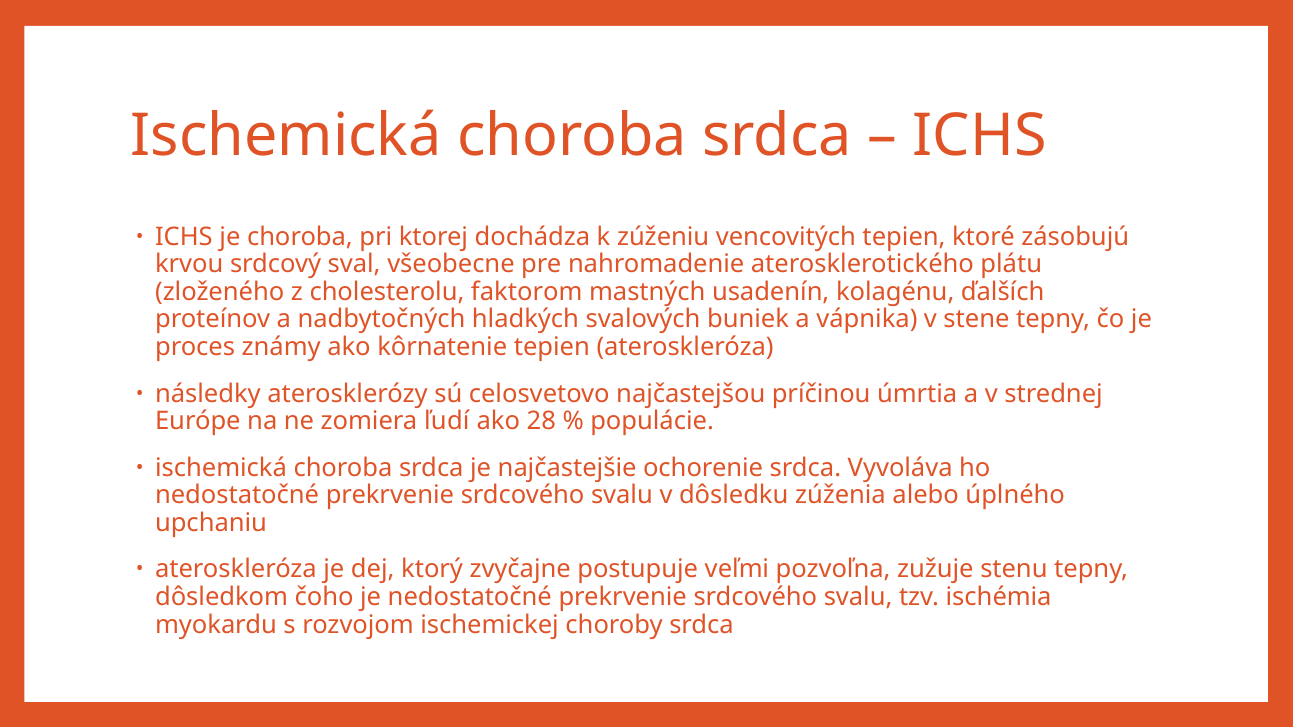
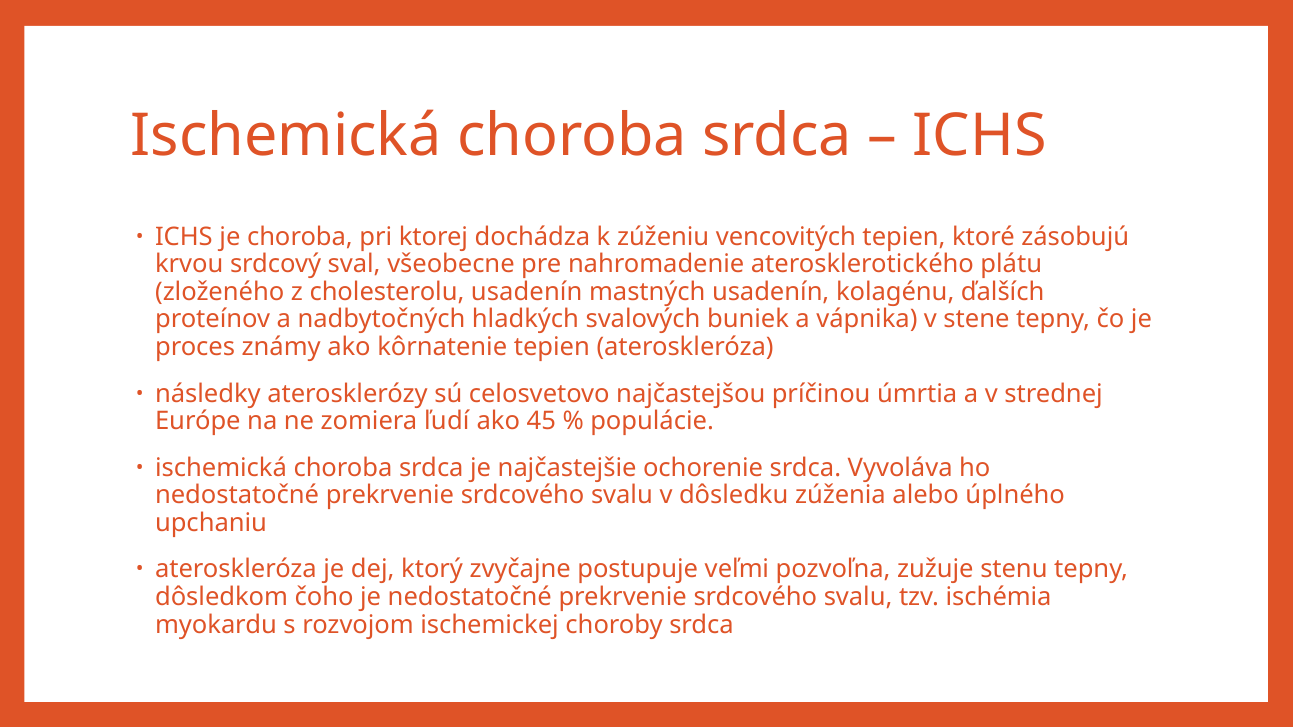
cholesterolu faktorom: faktorom -> usadenín
28: 28 -> 45
